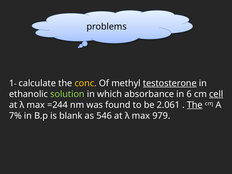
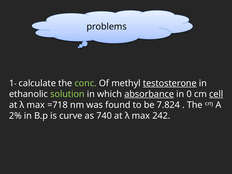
conc colour: yellow -> light green
absorbance underline: none -> present
6: 6 -> 0
=244: =244 -> =718
2.061: 2.061 -> 7.824
The at (195, 105) underline: present -> none
7%: 7% -> 2%
blank: blank -> curve
546: 546 -> 740
979: 979 -> 242
